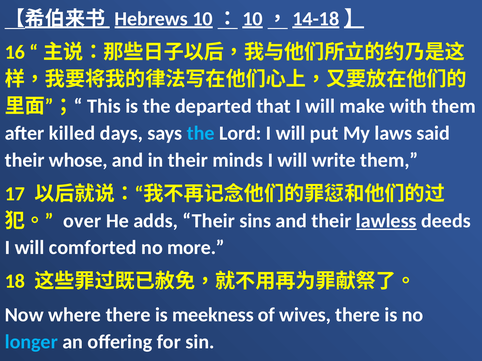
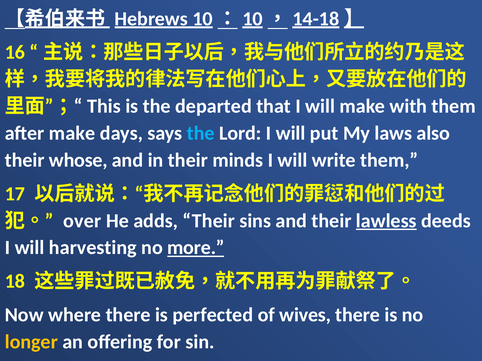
after killed: killed -> make
said: said -> also
comforted: comforted -> harvesting
more underline: none -> present
meekness: meekness -> perfected
longer colour: light blue -> yellow
